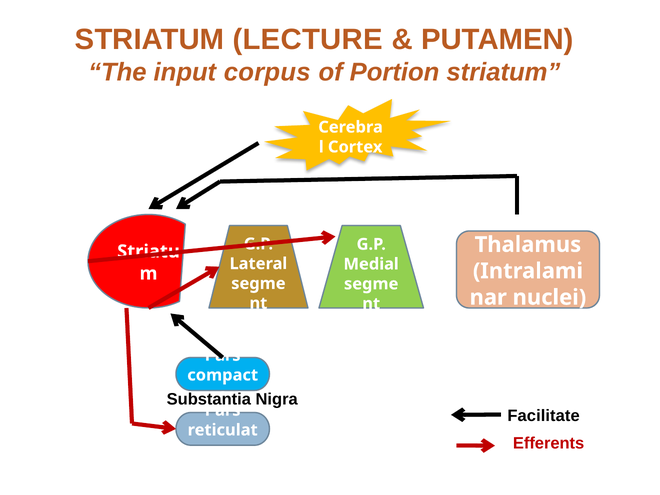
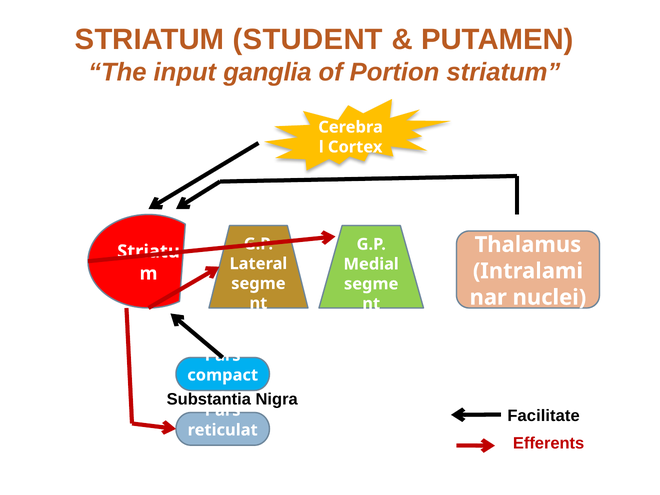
LECTURE: LECTURE -> STUDENT
corpus: corpus -> ganglia
